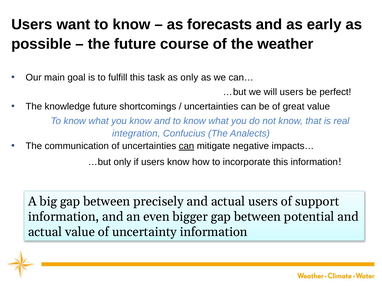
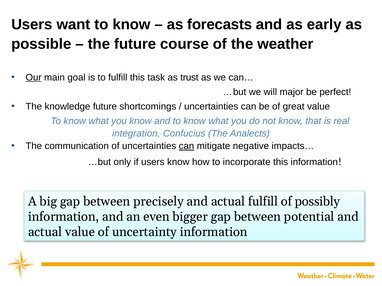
Our underline: none -> present
as only: only -> trust
will users: users -> major
actual users: users -> fulfill
support: support -> possibly
